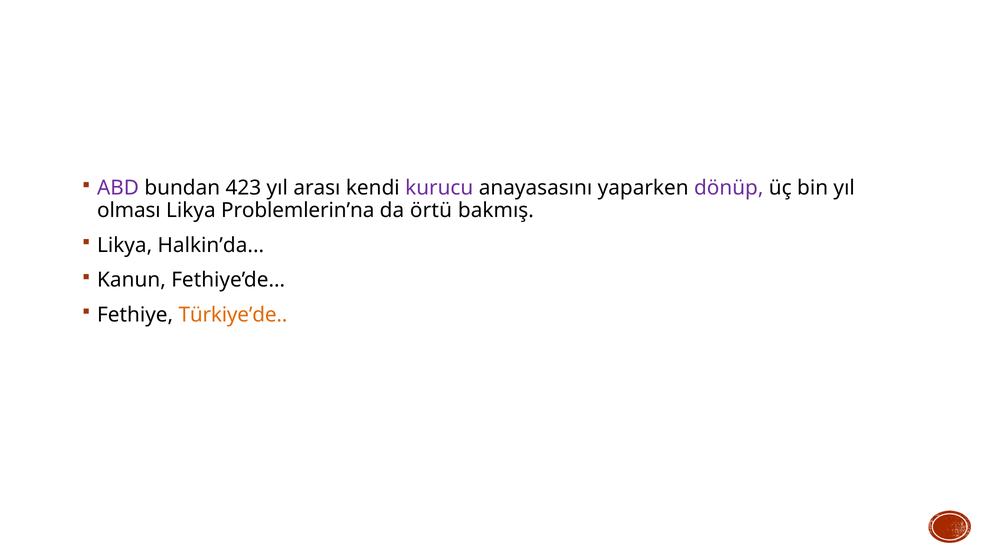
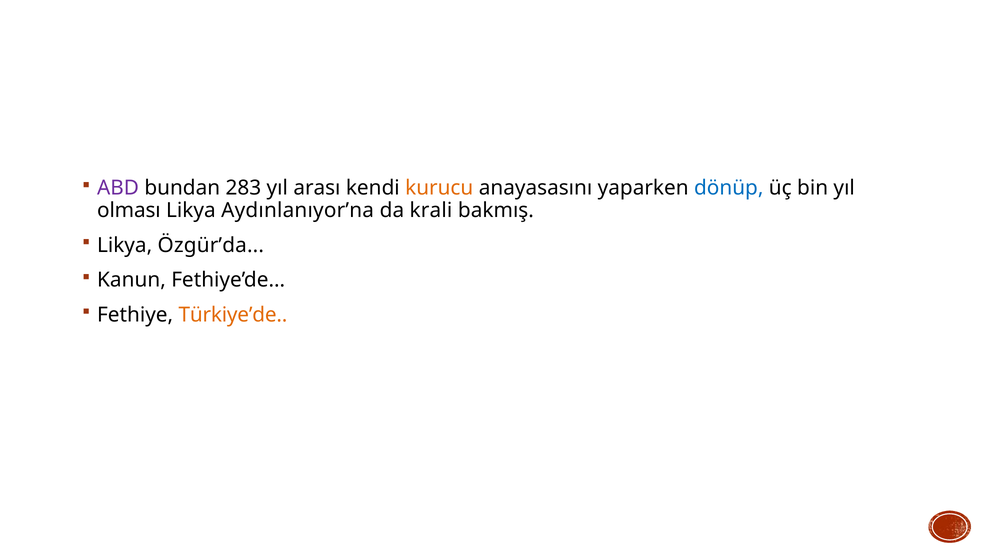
423: 423 -> 283
kurucu colour: purple -> orange
dönüp colour: purple -> blue
Problemlerin’na: Problemlerin’na -> Aydınlanıyor’na
örtü: örtü -> krali
Halkin’da: Halkin’da -> Özgür’da
